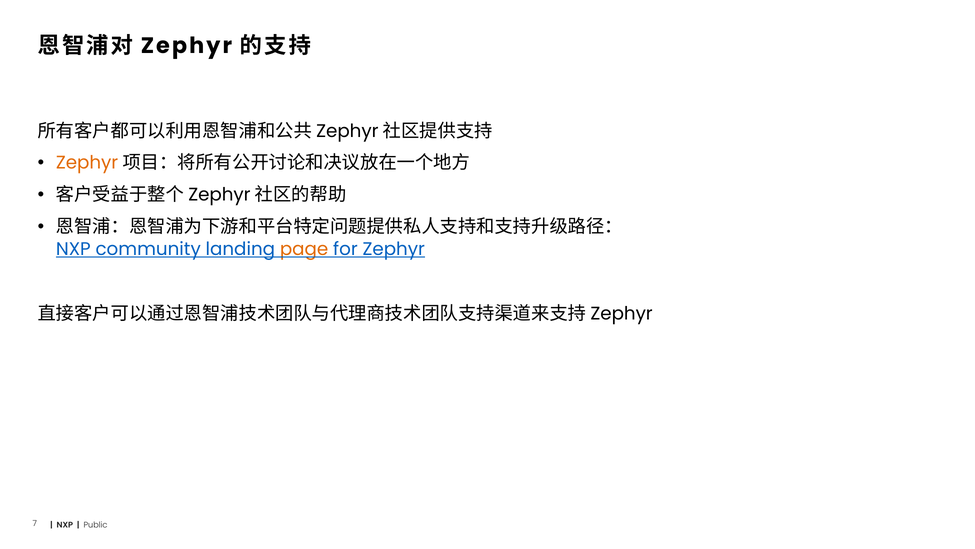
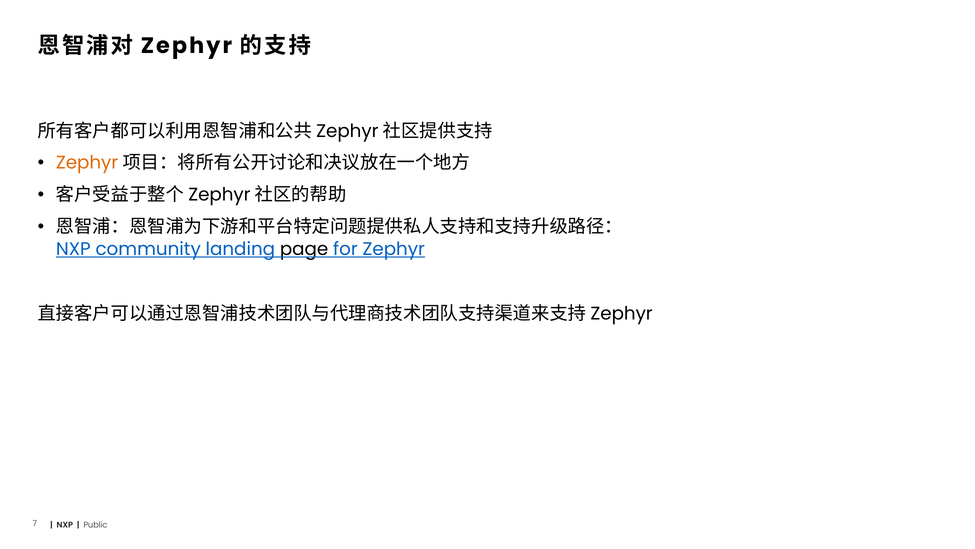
page colour: orange -> black
